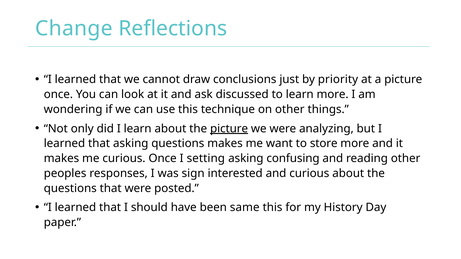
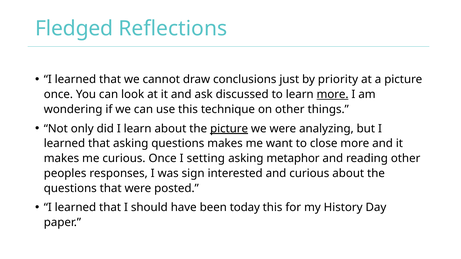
Change: Change -> Fledged
more at (333, 95) underline: none -> present
store: store -> close
confusing: confusing -> metaphor
same: same -> today
